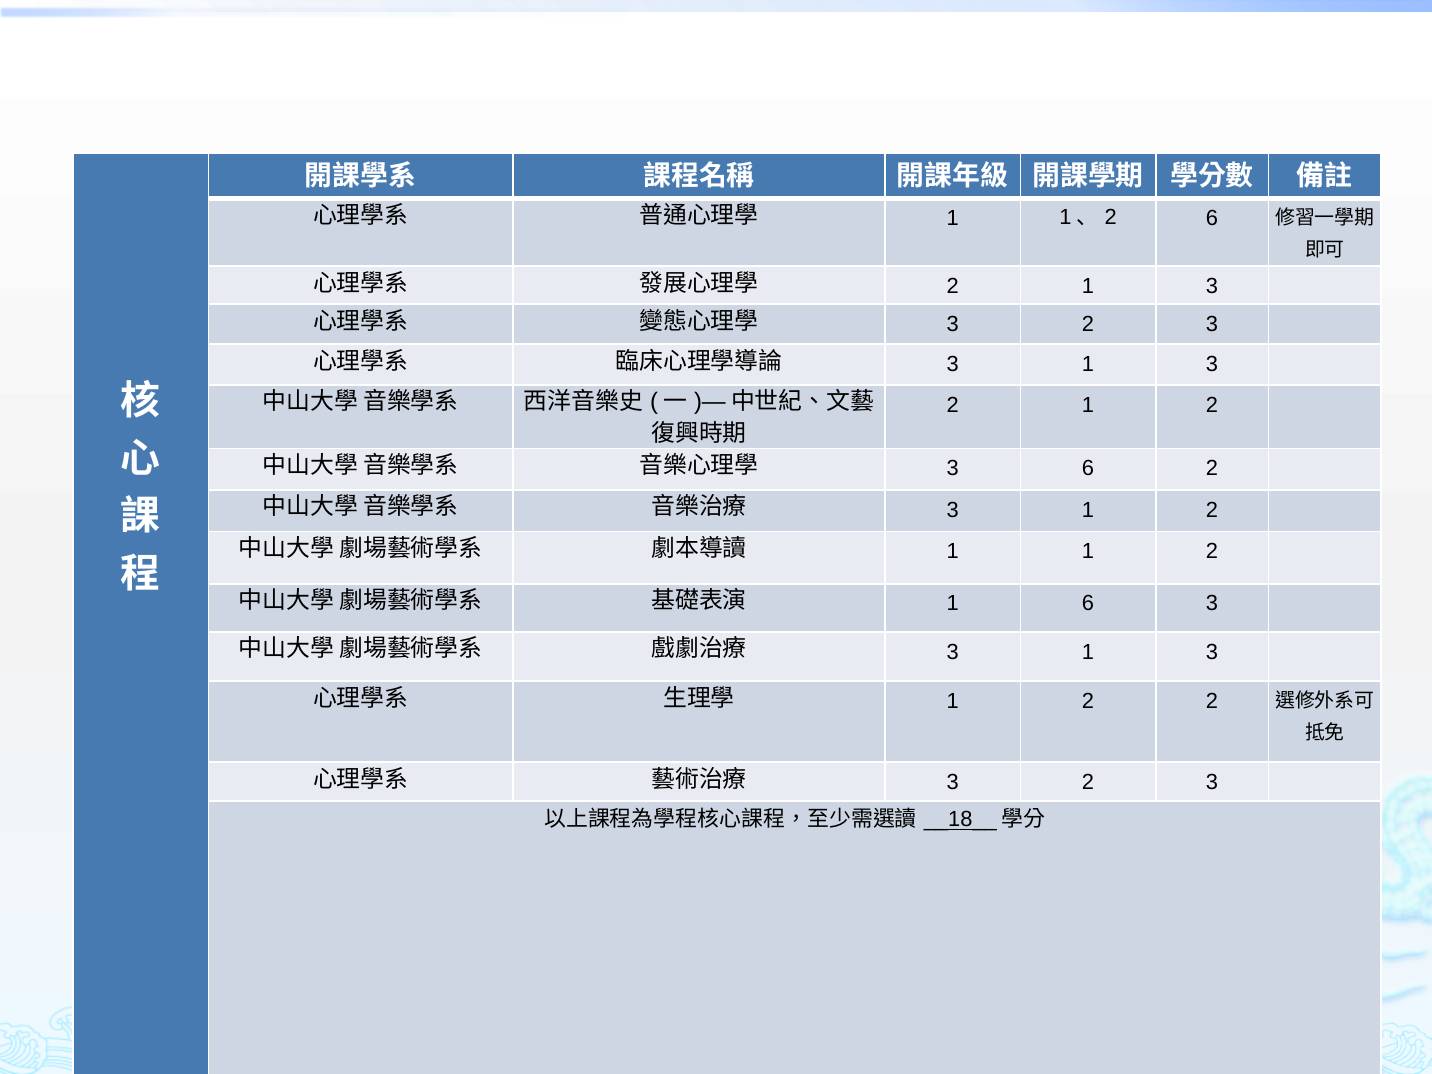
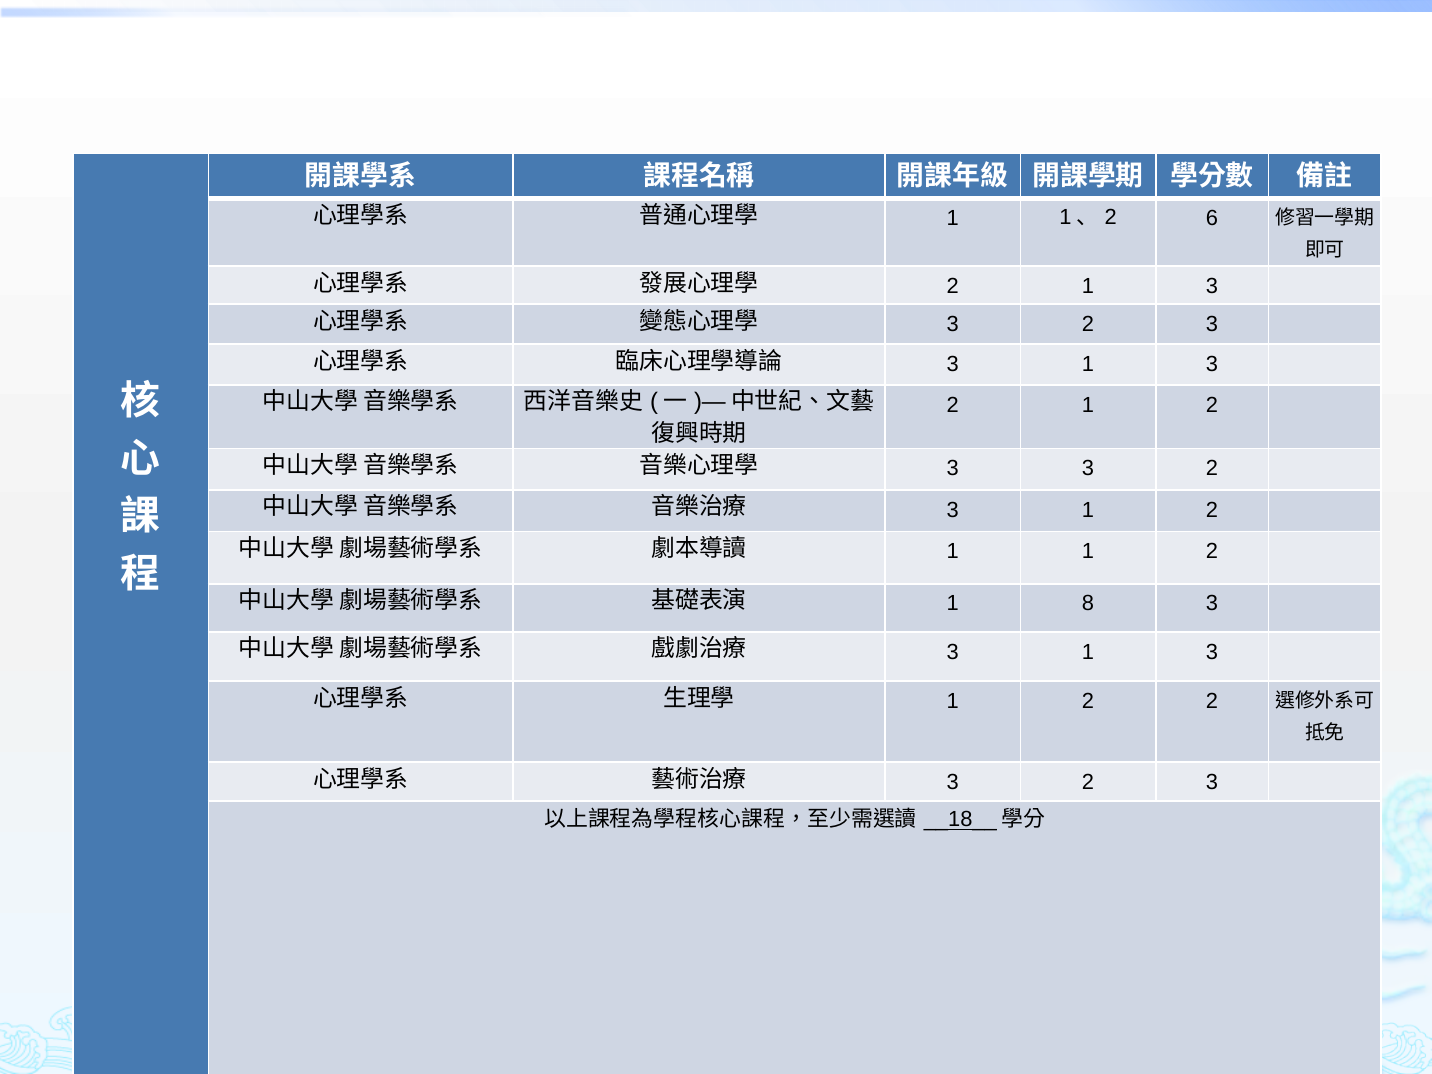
3 6: 6 -> 3
1 6: 6 -> 8
